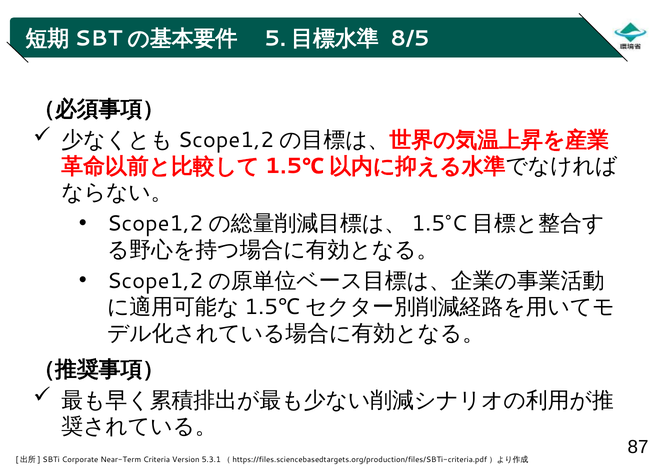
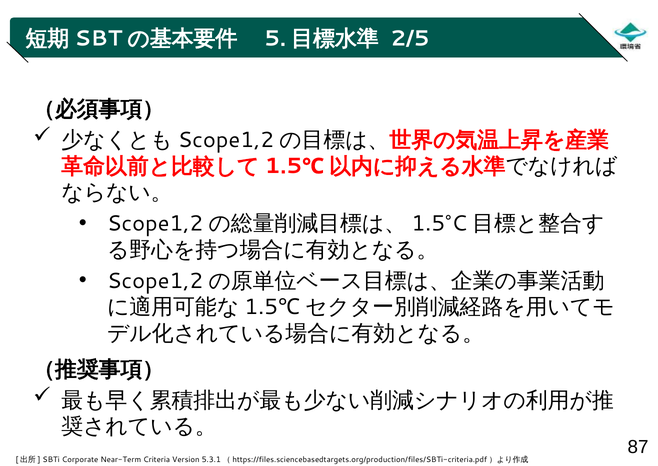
8/5: 8/5 -> 2/5
